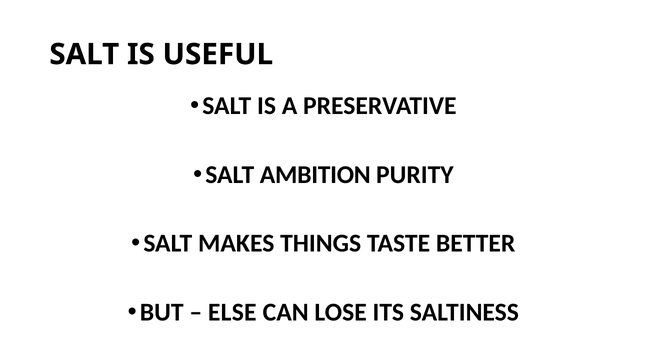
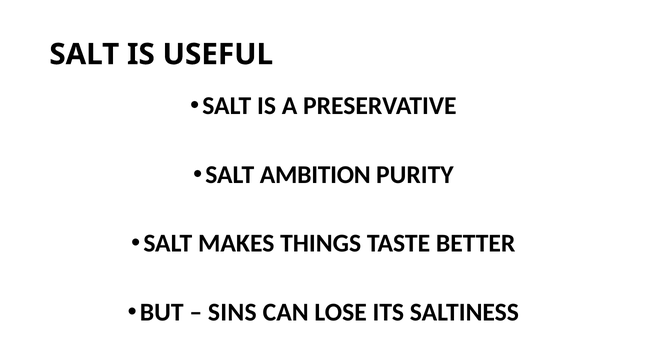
ELSE: ELSE -> SINS
